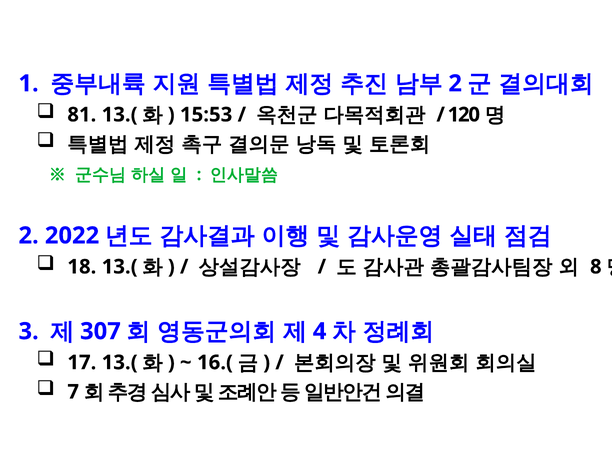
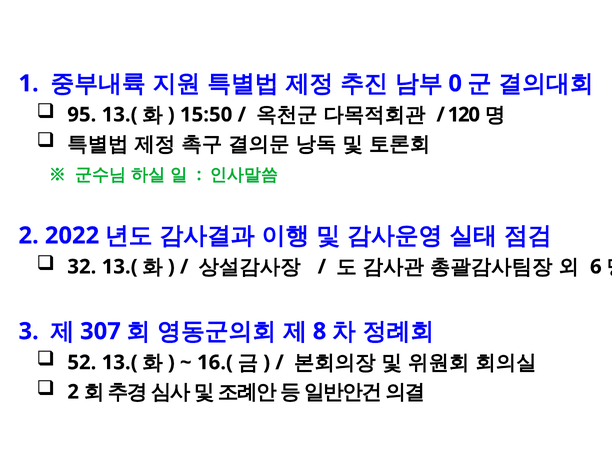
2 at (455, 84): 2 -> 0
81: 81 -> 95
15:53: 15:53 -> 15:50
18: 18 -> 32
8: 8 -> 6
4: 4 -> 8
17: 17 -> 52
7 at (73, 392): 7 -> 2
